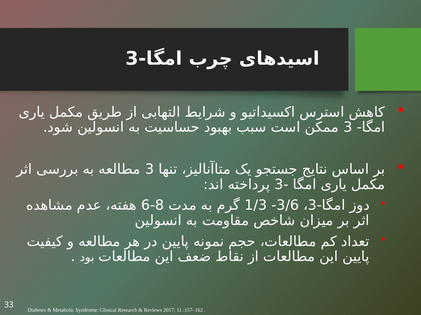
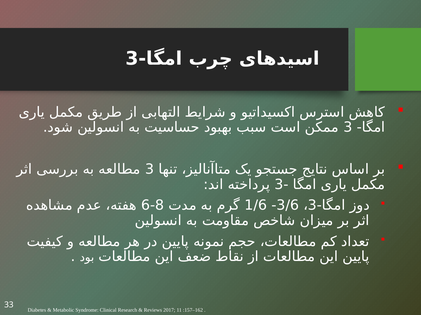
1/3: 1/3 -> 1/6
